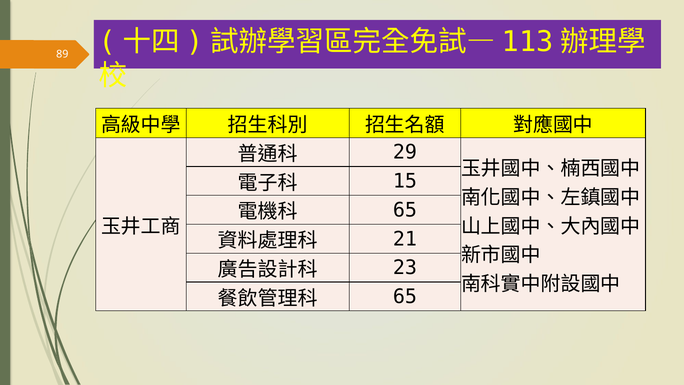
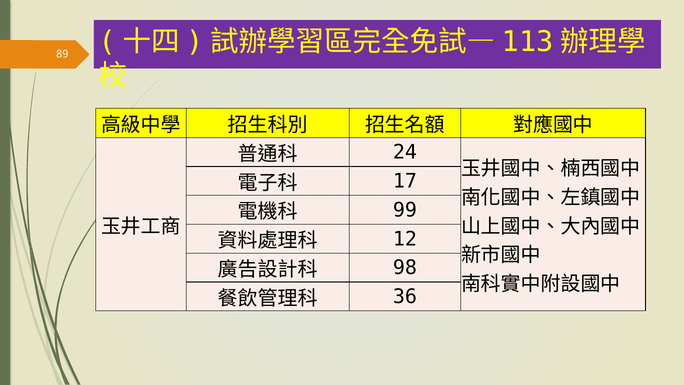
29: 29 -> 24
15: 15 -> 17
65 at (405, 210): 65 -> 99
21: 21 -> 12
23: 23 -> 98
65 at (405, 296): 65 -> 36
